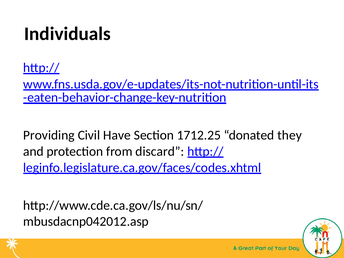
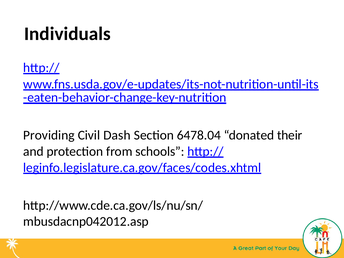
Have: Have -> Dash
1712.25: 1712.25 -> 6478.04
they: they -> their
discard: discard -> schools
